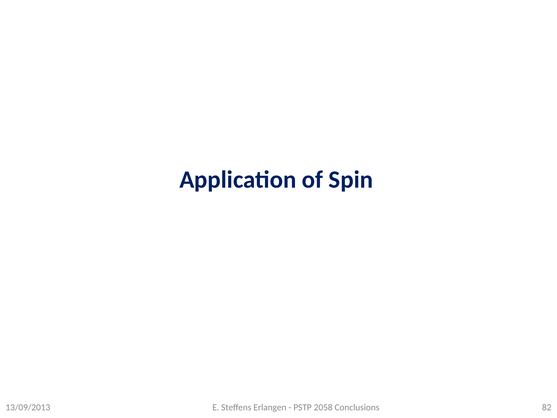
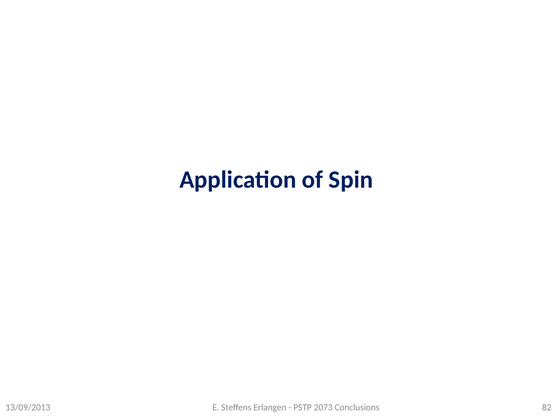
2058: 2058 -> 2073
